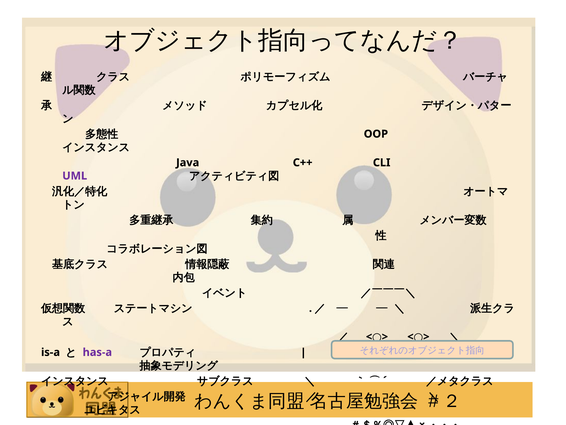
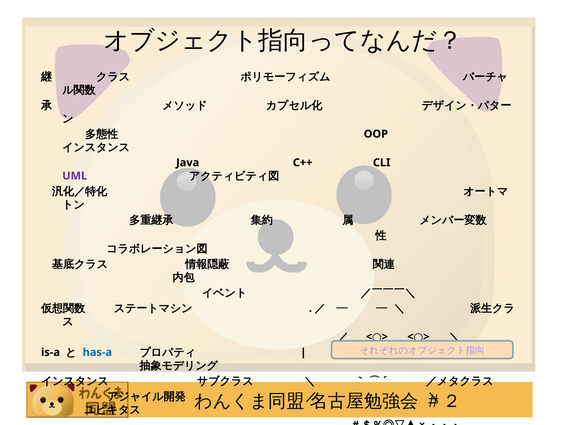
has-a colour: purple -> blue
